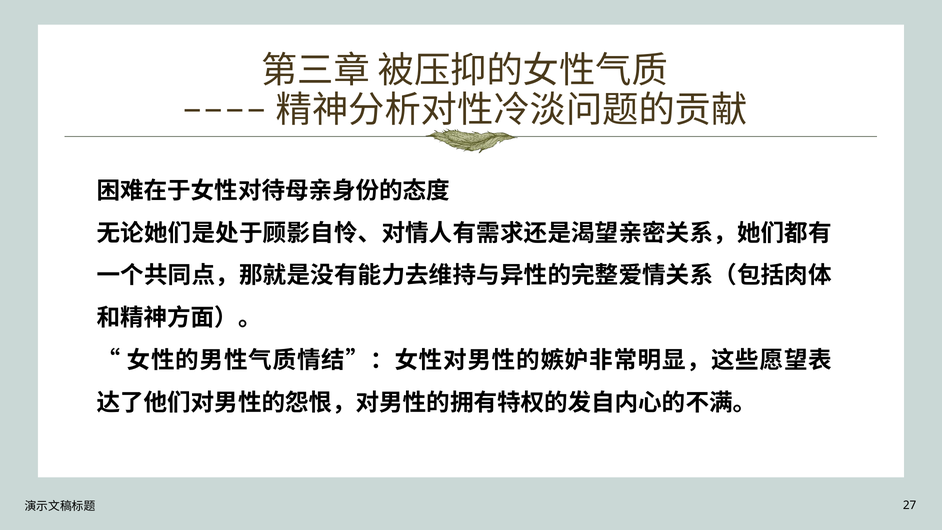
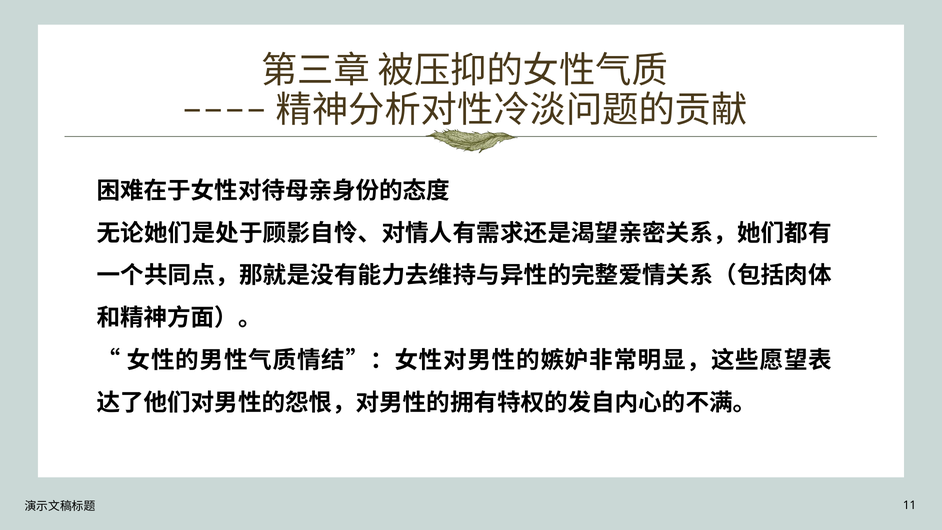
27: 27 -> 11
